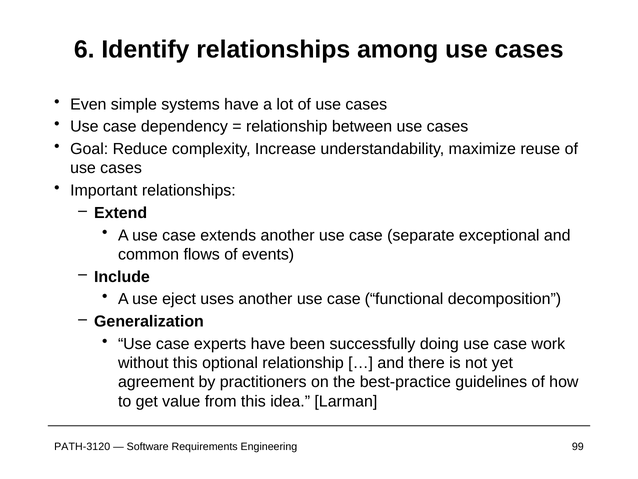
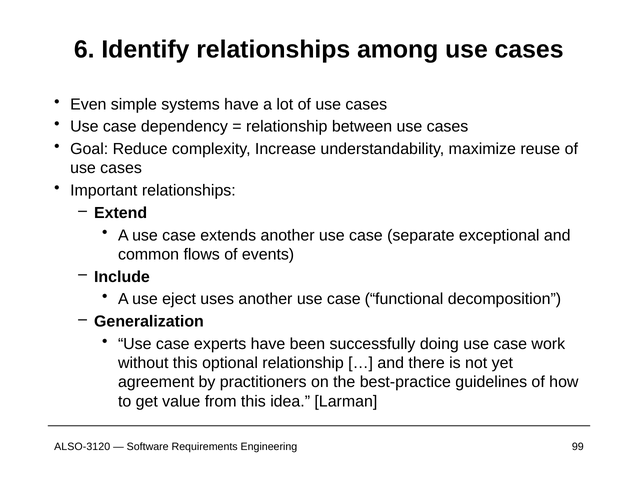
PATH-3120: PATH-3120 -> ALSO-3120
